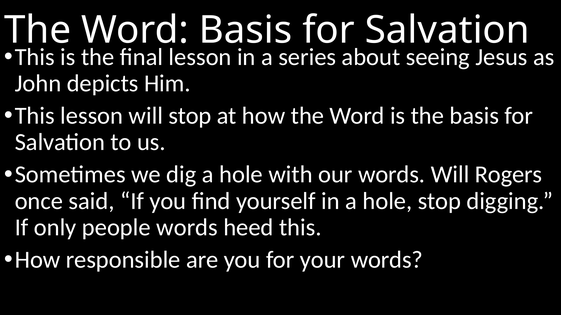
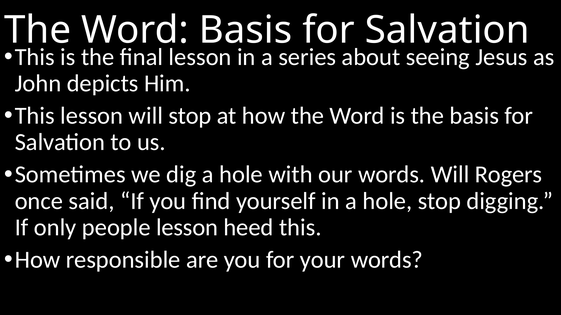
people words: words -> lesson
